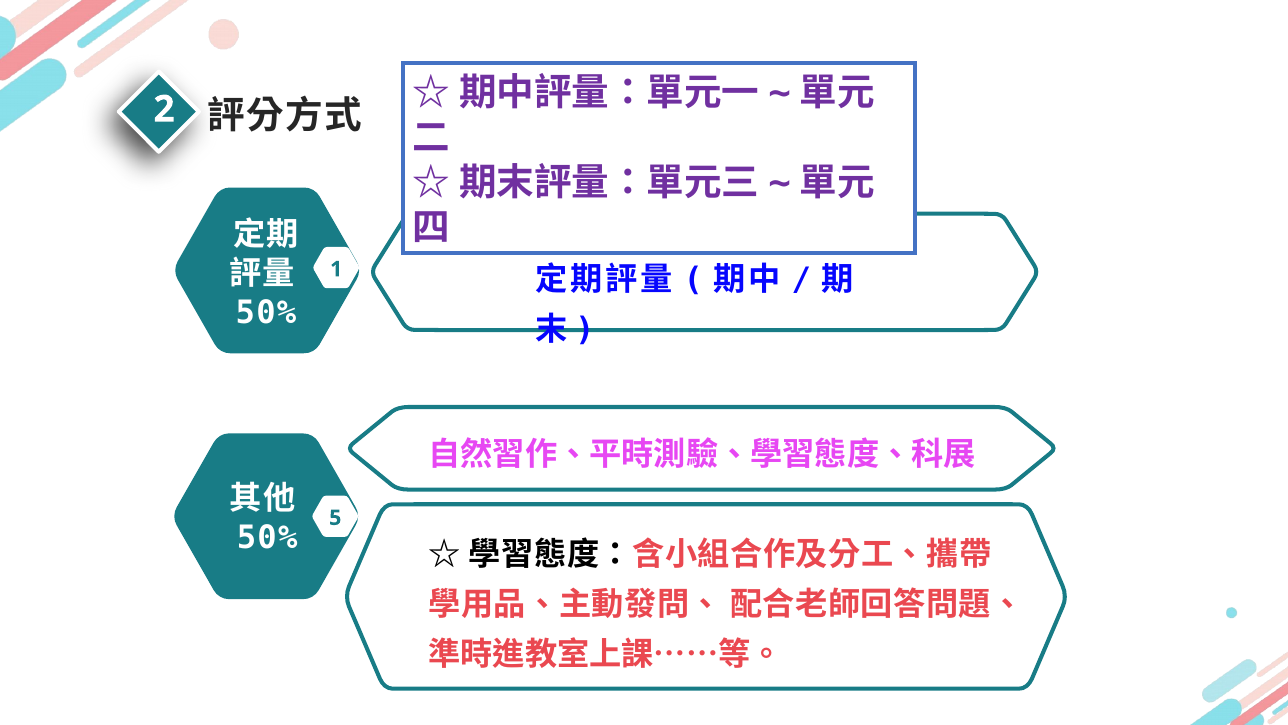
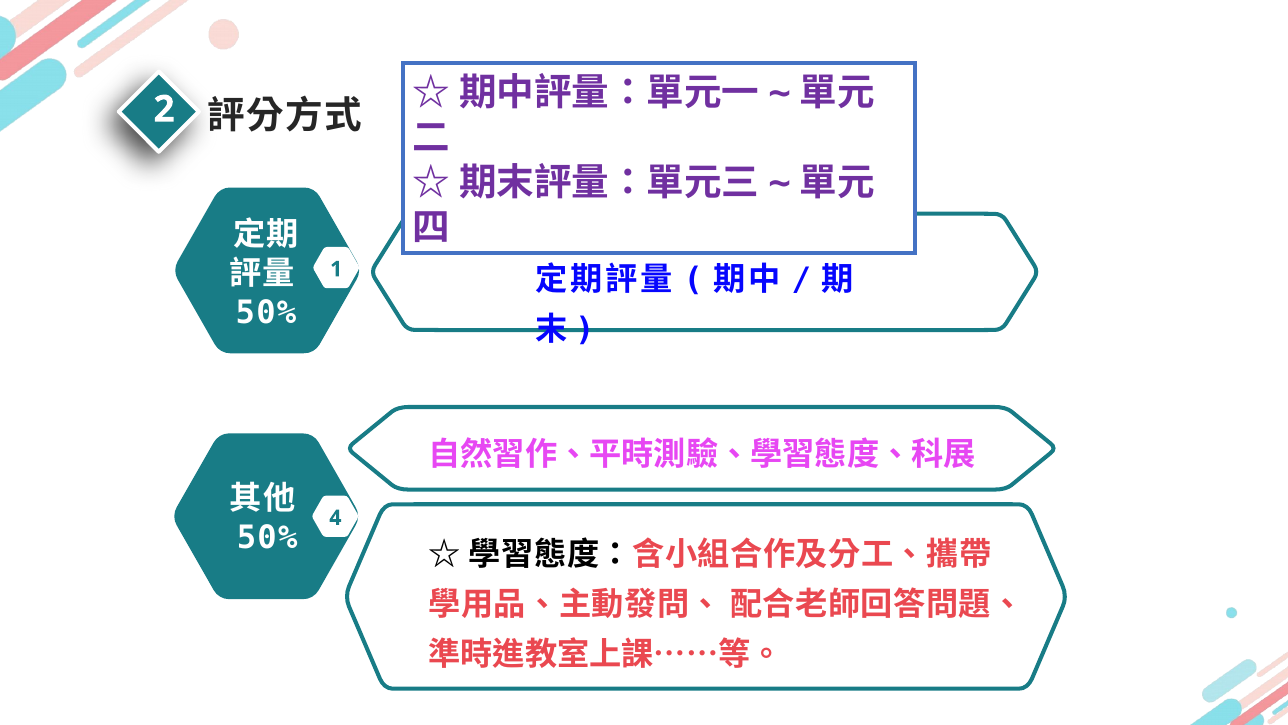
5: 5 -> 4
